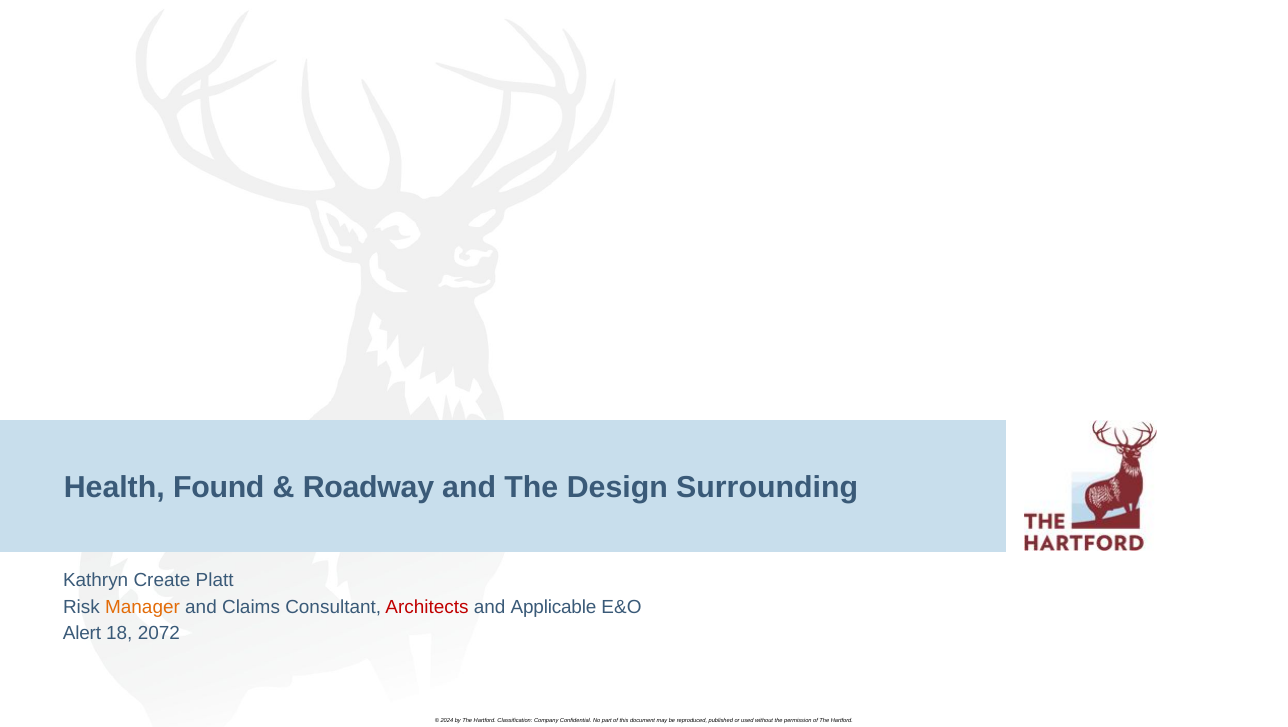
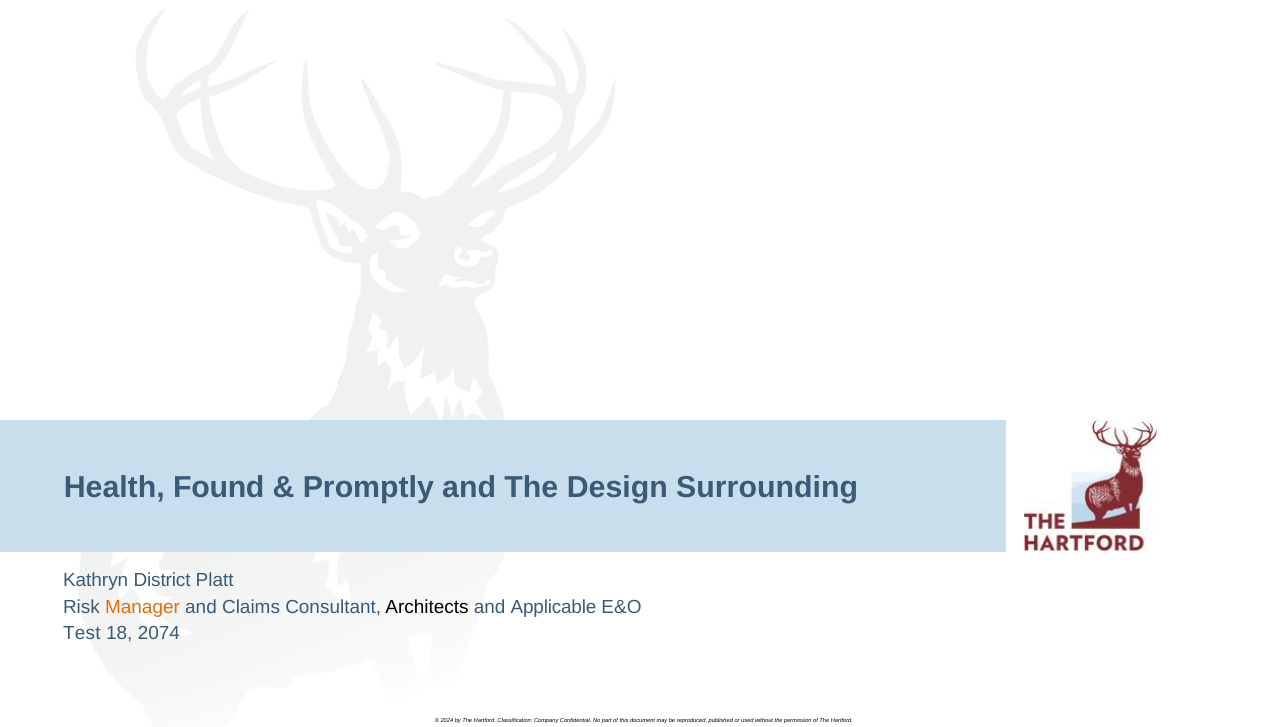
Roadway: Roadway -> Promptly
Create: Create -> District
Architects colour: red -> black
Alert: Alert -> Test
2072: 2072 -> 2074
